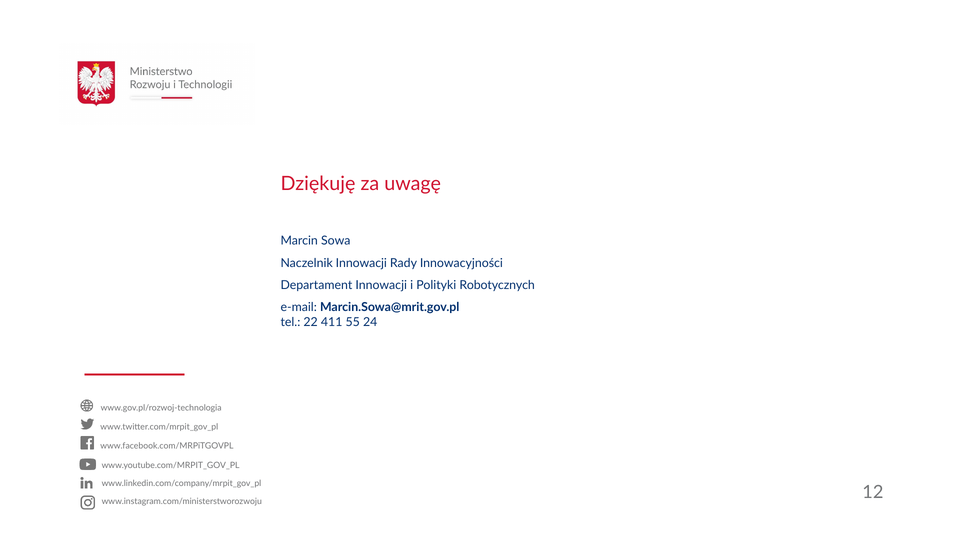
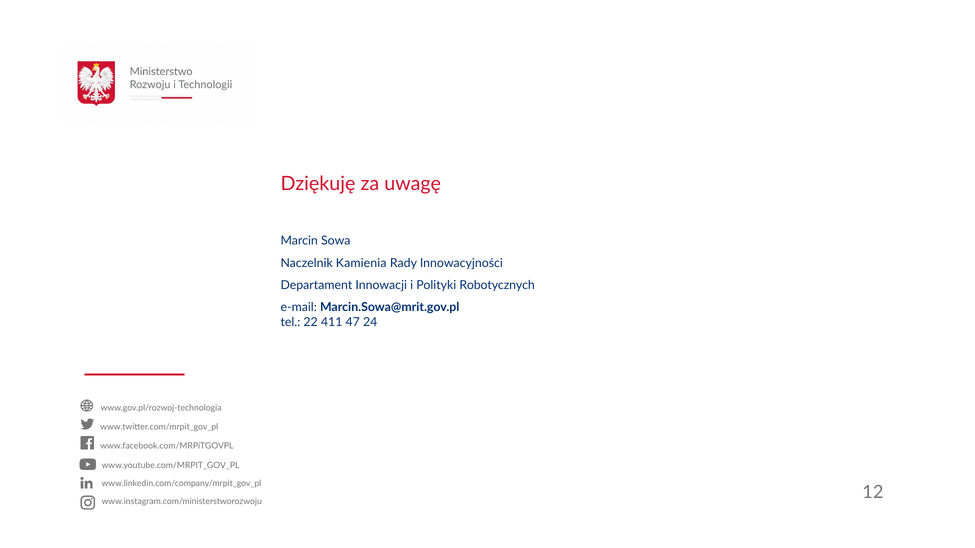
Naczelnik Innowacji: Innowacji -> Kamienia
55: 55 -> 47
